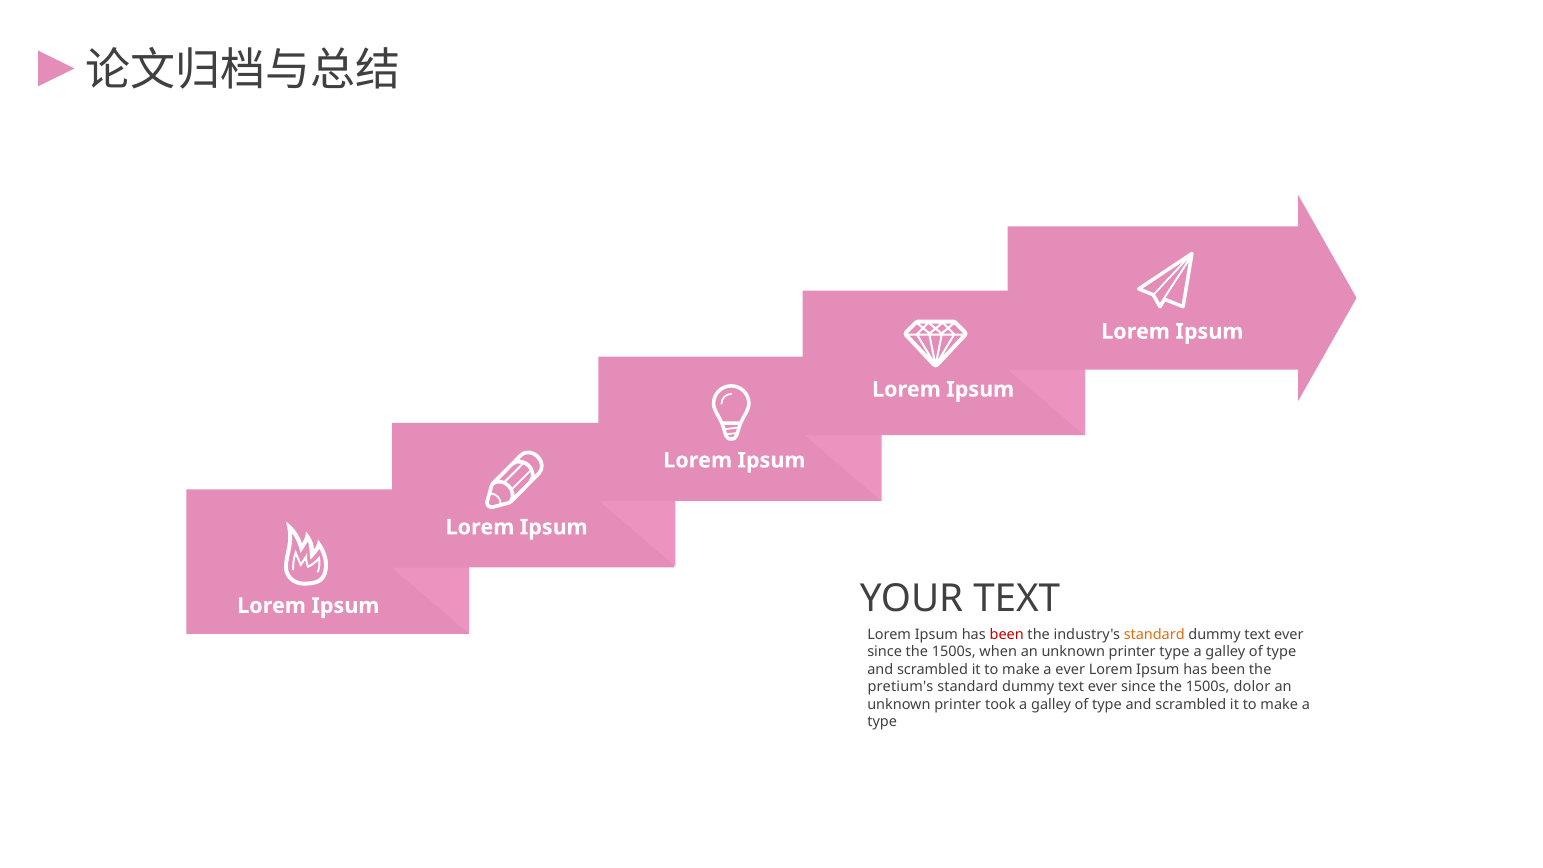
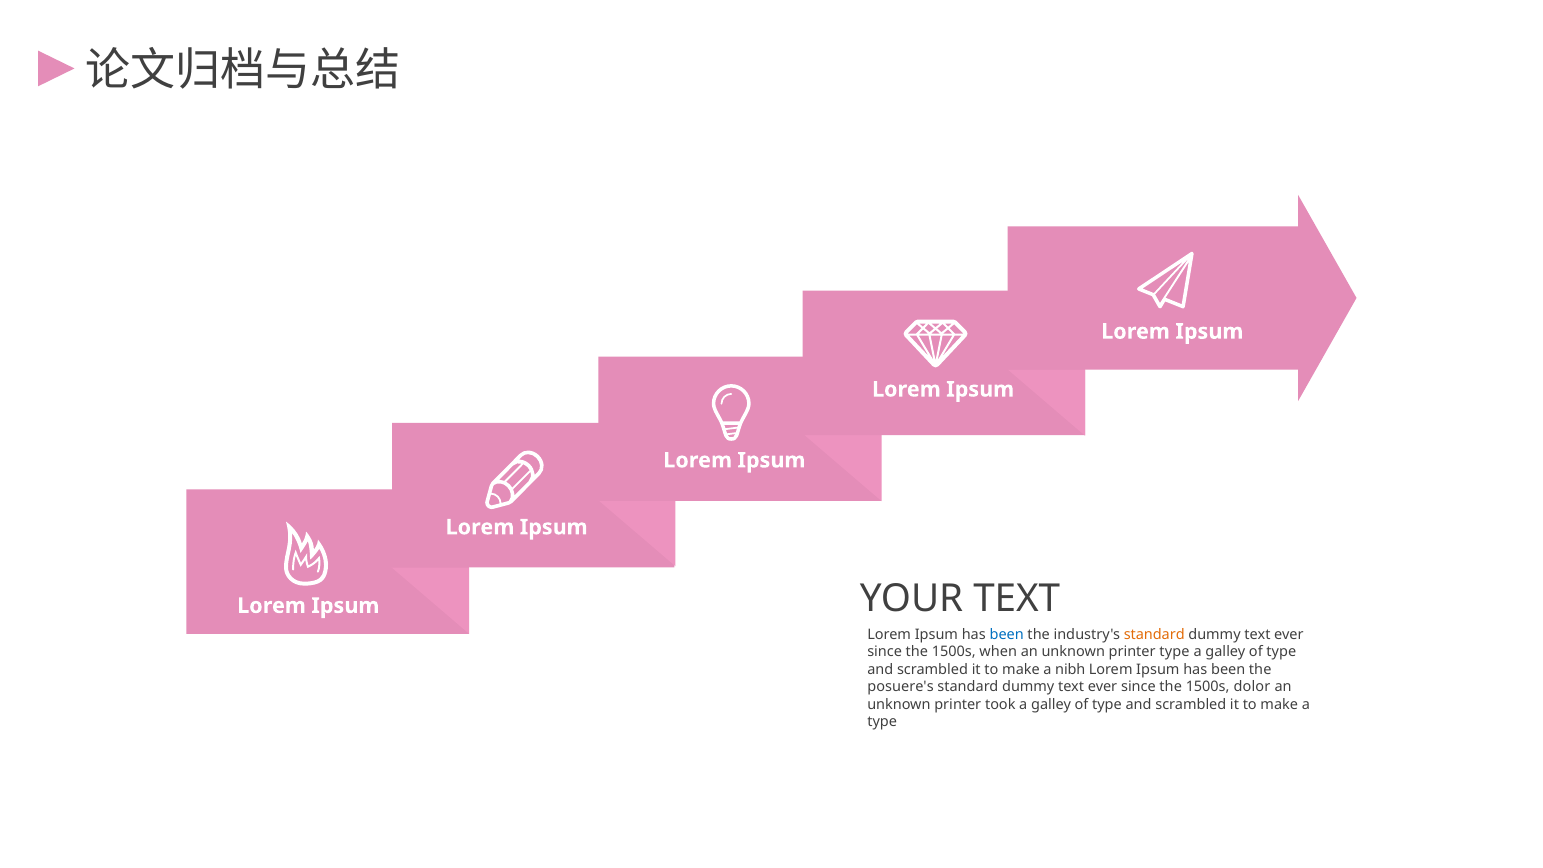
been at (1007, 635) colour: red -> blue
a ever: ever -> nibh
pretium's: pretium's -> posuere's
